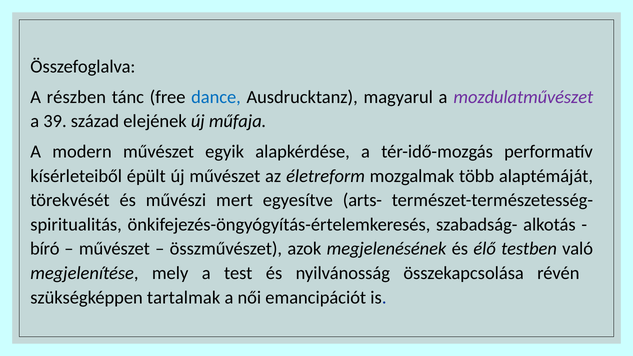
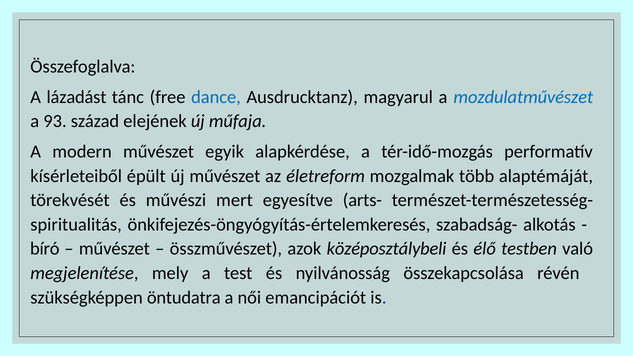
részben: részben -> lázadást
mozdulatművészet colour: purple -> blue
39: 39 -> 93
megjelenésének: megjelenésének -> középosztálybeli
tartalmak: tartalmak -> öntudatra
